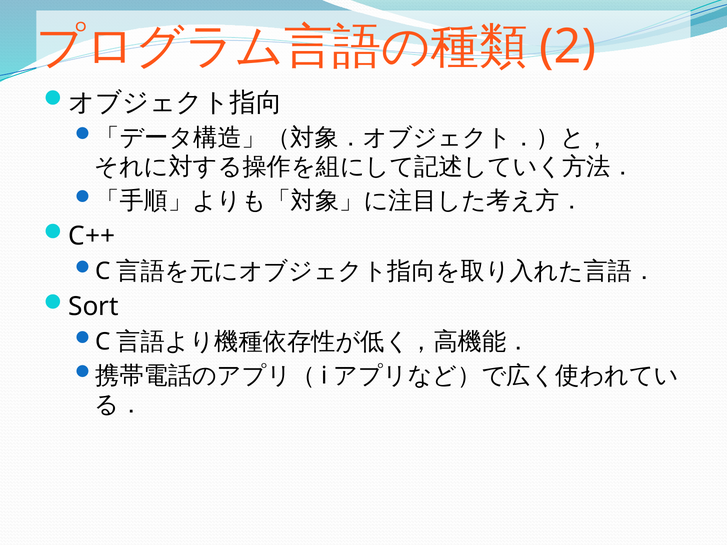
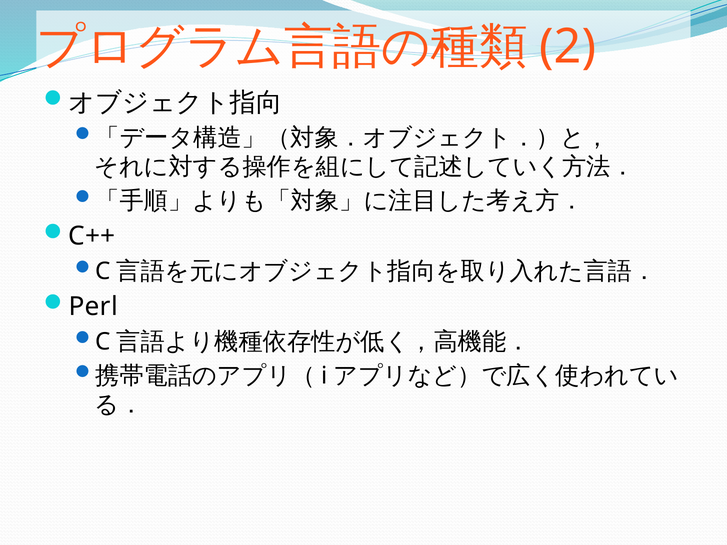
Sort: Sort -> Perl
